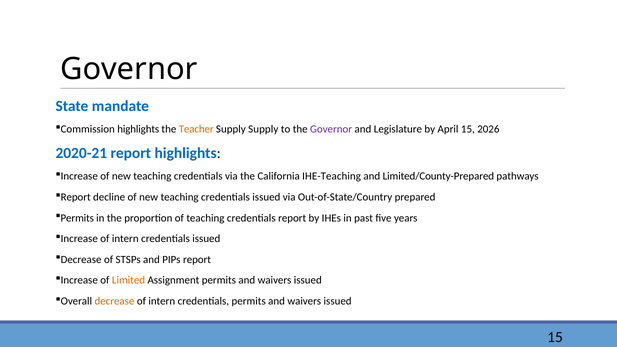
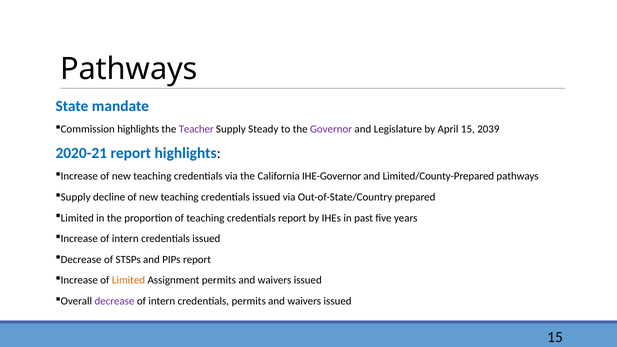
Governor at (129, 69): Governor -> Pathways
Teacher colour: orange -> purple
Supply Supply: Supply -> Steady
2026: 2026 -> 2039
IHE-Teaching: IHE-Teaching -> IHE-Governor
Report at (76, 197): Report -> Supply
Permits at (77, 218): Permits -> Limited
decrease at (114, 301) colour: orange -> purple
